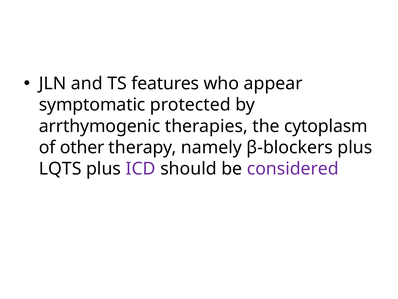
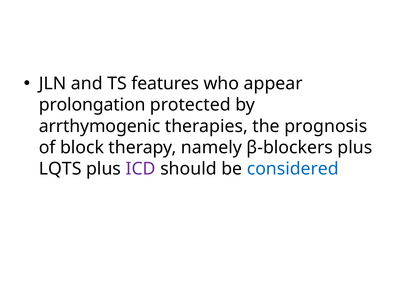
symptomatic: symptomatic -> prolongation
cytoplasm: cytoplasm -> prognosis
other: other -> block
considered colour: purple -> blue
